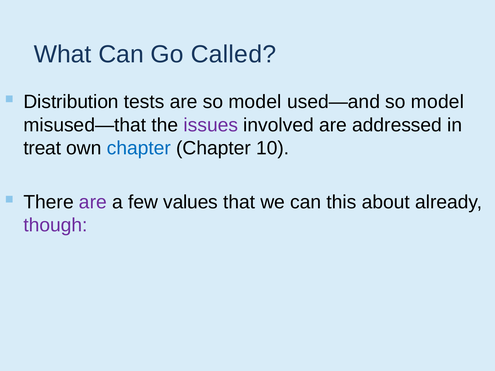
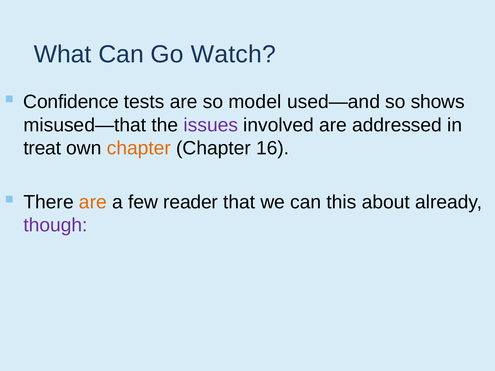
Called: Called -> Watch
Distribution: Distribution -> Confidence
used—and so model: model -> shows
chapter at (139, 148) colour: blue -> orange
10: 10 -> 16
are at (93, 202) colour: purple -> orange
values: values -> reader
